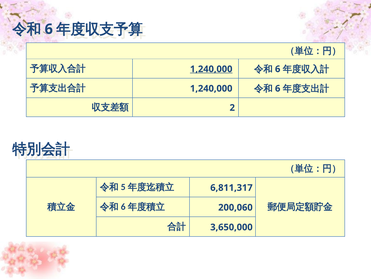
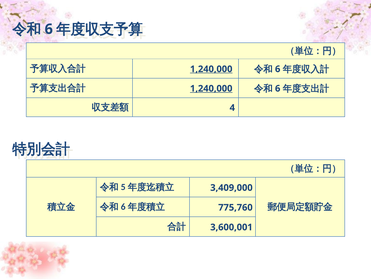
1,240,000 at (211, 88) underline: none -> present
2: 2 -> 4
6,811,317: 6,811,317 -> 3,409,000
200,060: 200,060 -> 775,760
3,650,000: 3,650,000 -> 3,600,001
